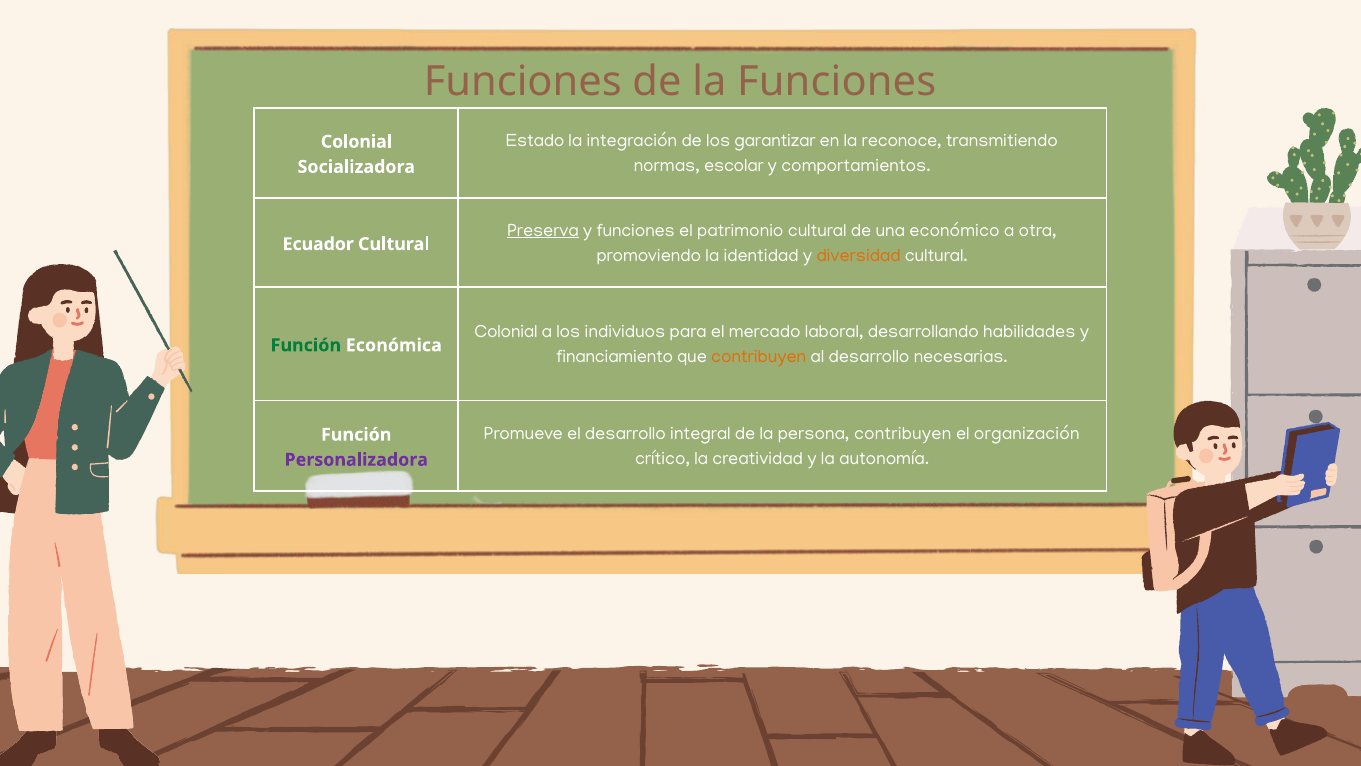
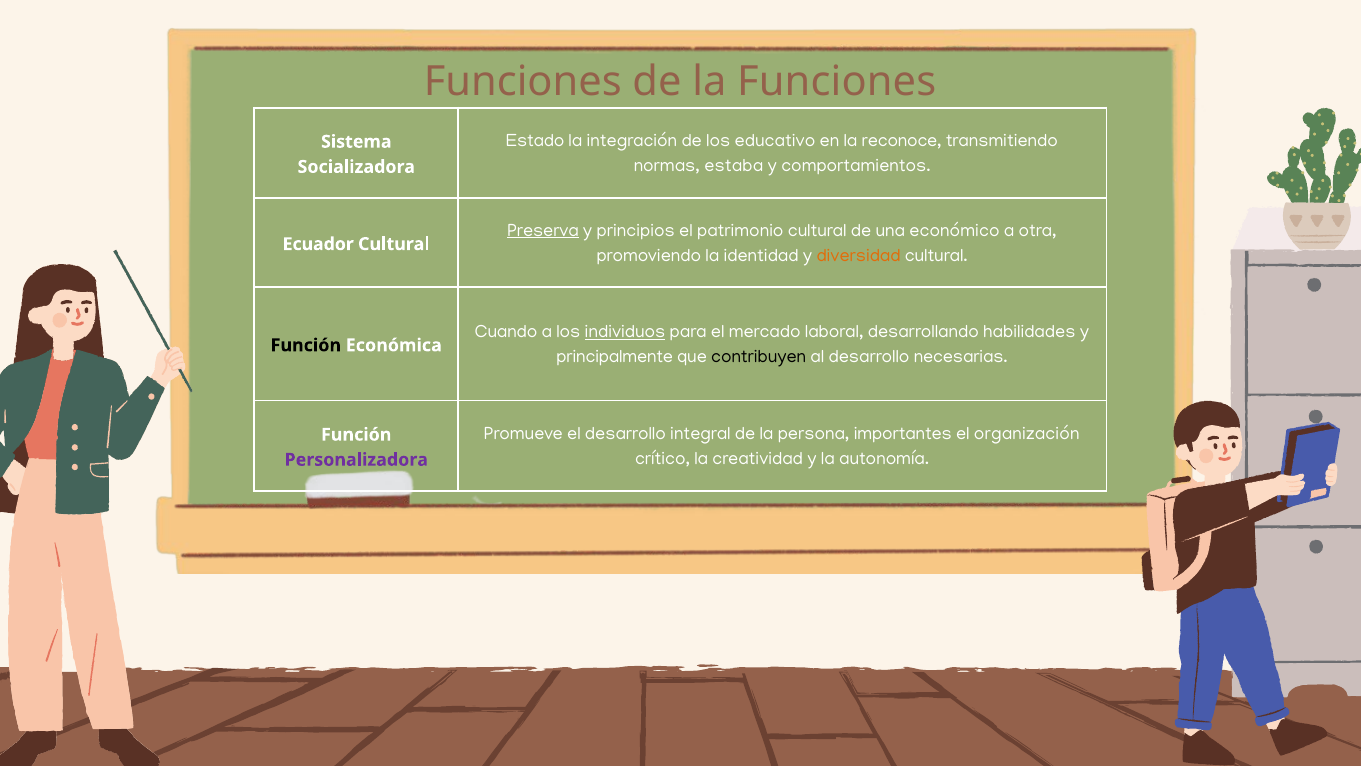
Colonial at (356, 142): Colonial -> Sistema
garantizar: garantizar -> educativo
escolar: escolar -> estaba
y funciones: funciones -> principios
Colonial at (506, 331): Colonial -> Cuando
individuos underline: none -> present
Función at (306, 345) colour: green -> black
financiamiento: financiamiento -> principalmente
contribuyen at (759, 356) colour: orange -> black
persona contribuyen: contribuyen -> importantes
